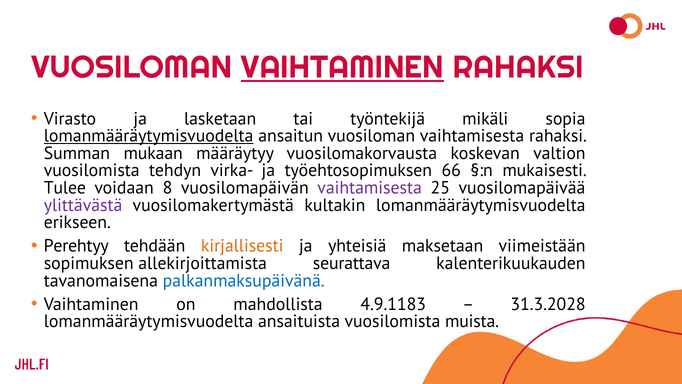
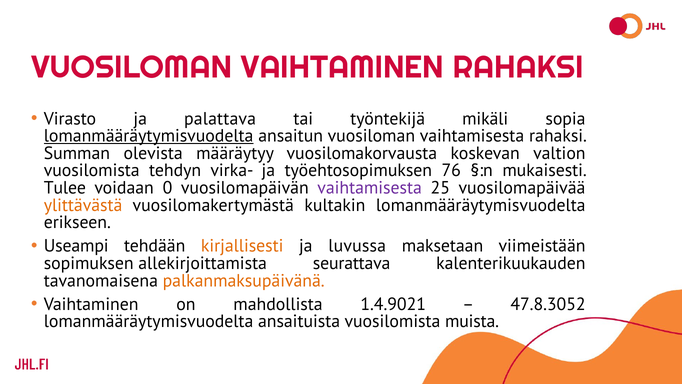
VAIHTAMINEN at (342, 67) underline: present -> none
lasketaan: lasketaan -> palattava
mukaan: mukaan -> olevista
66: 66 -> 76
8: 8 -> 0
ylittävästä colour: purple -> orange
Perehtyy: Perehtyy -> Useampi
yhteisiä: yhteisiä -> luvussa
palkanmaksupäivänä colour: blue -> orange
4.9.1183: 4.9.1183 -> 1.4.9021
31.3.2028: 31.3.2028 -> 47.8.3052
